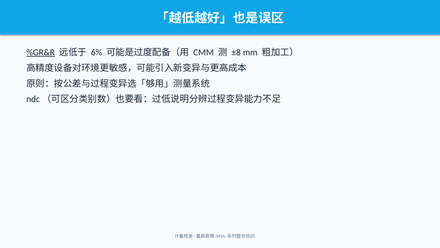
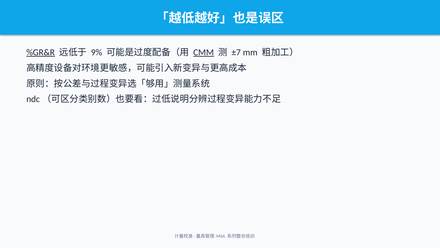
6%: 6% -> 9%
CMM underline: none -> present
±8: ±8 -> ±7
